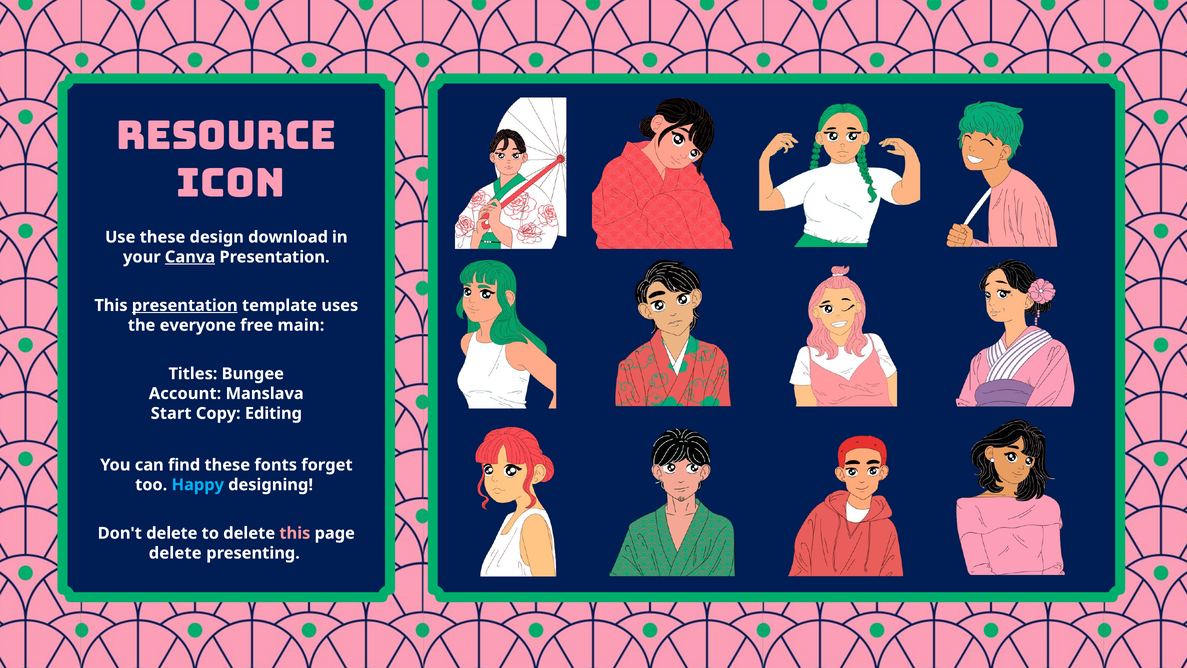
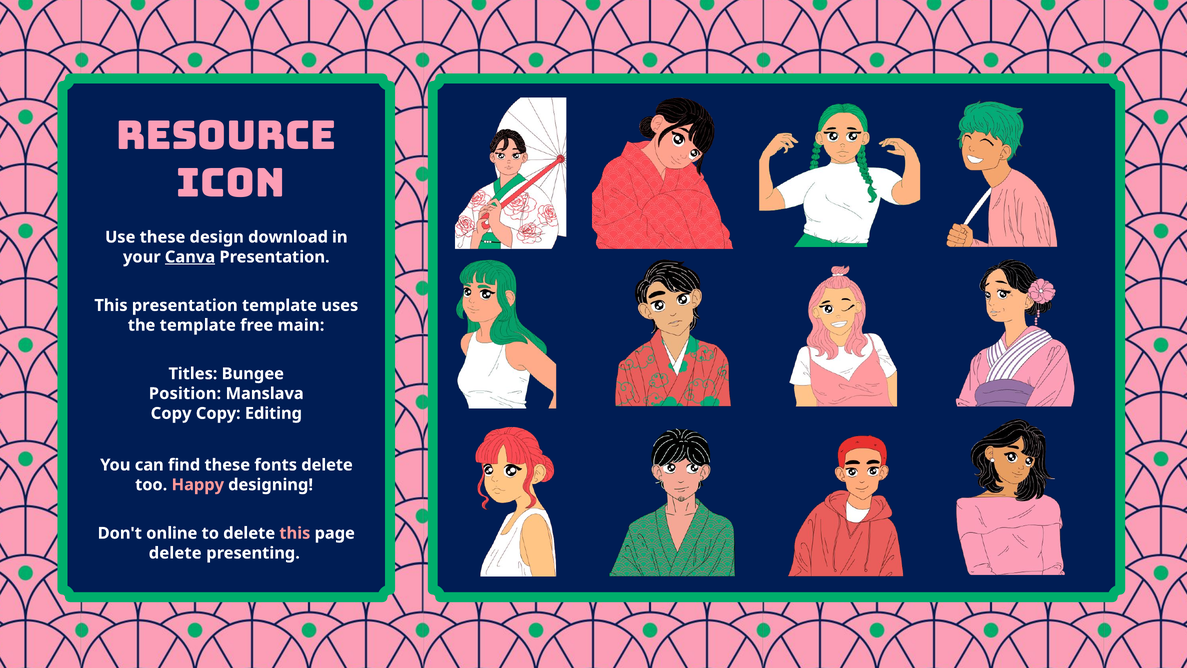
presentation at (185, 305) underline: present -> none
the everyone: everyone -> template
Account: Account -> Position
Start at (171, 413): Start -> Copy
fonts forget: forget -> delete
Happy colour: light blue -> pink
Don't delete: delete -> online
